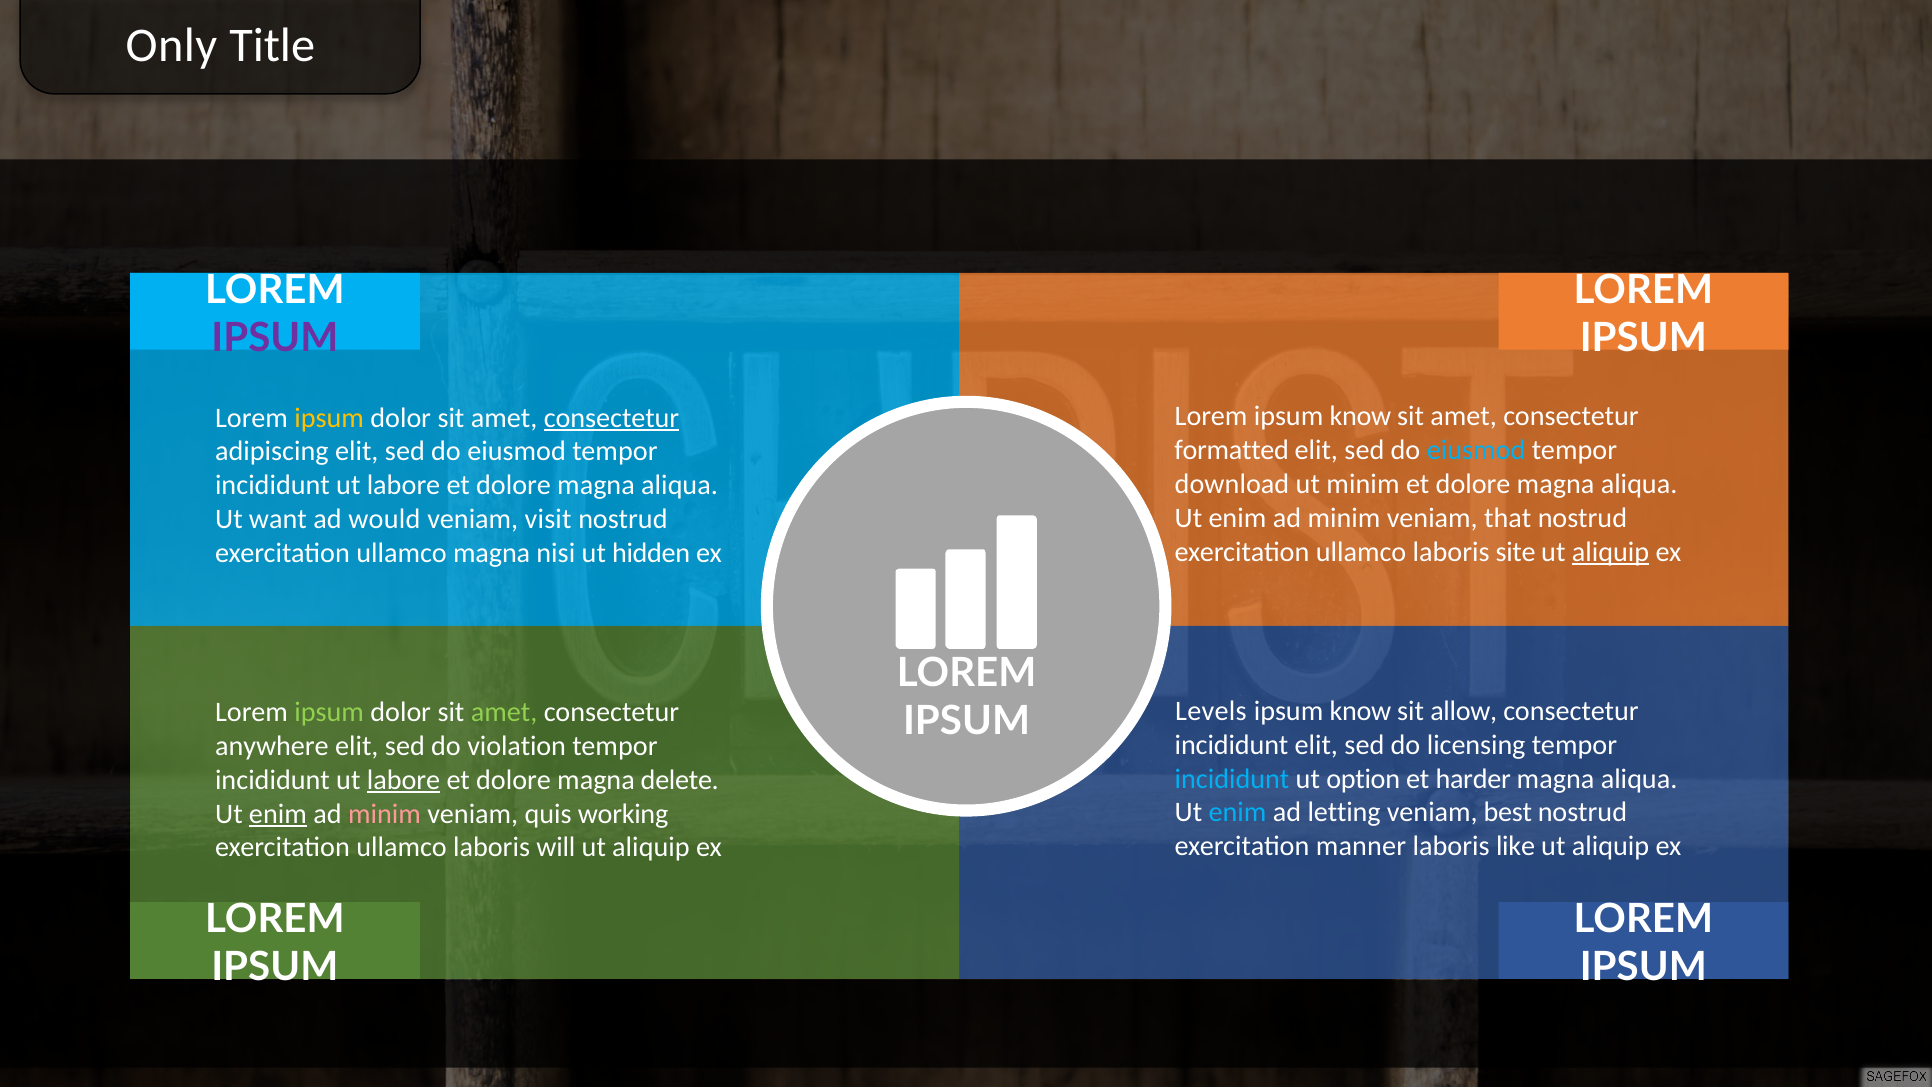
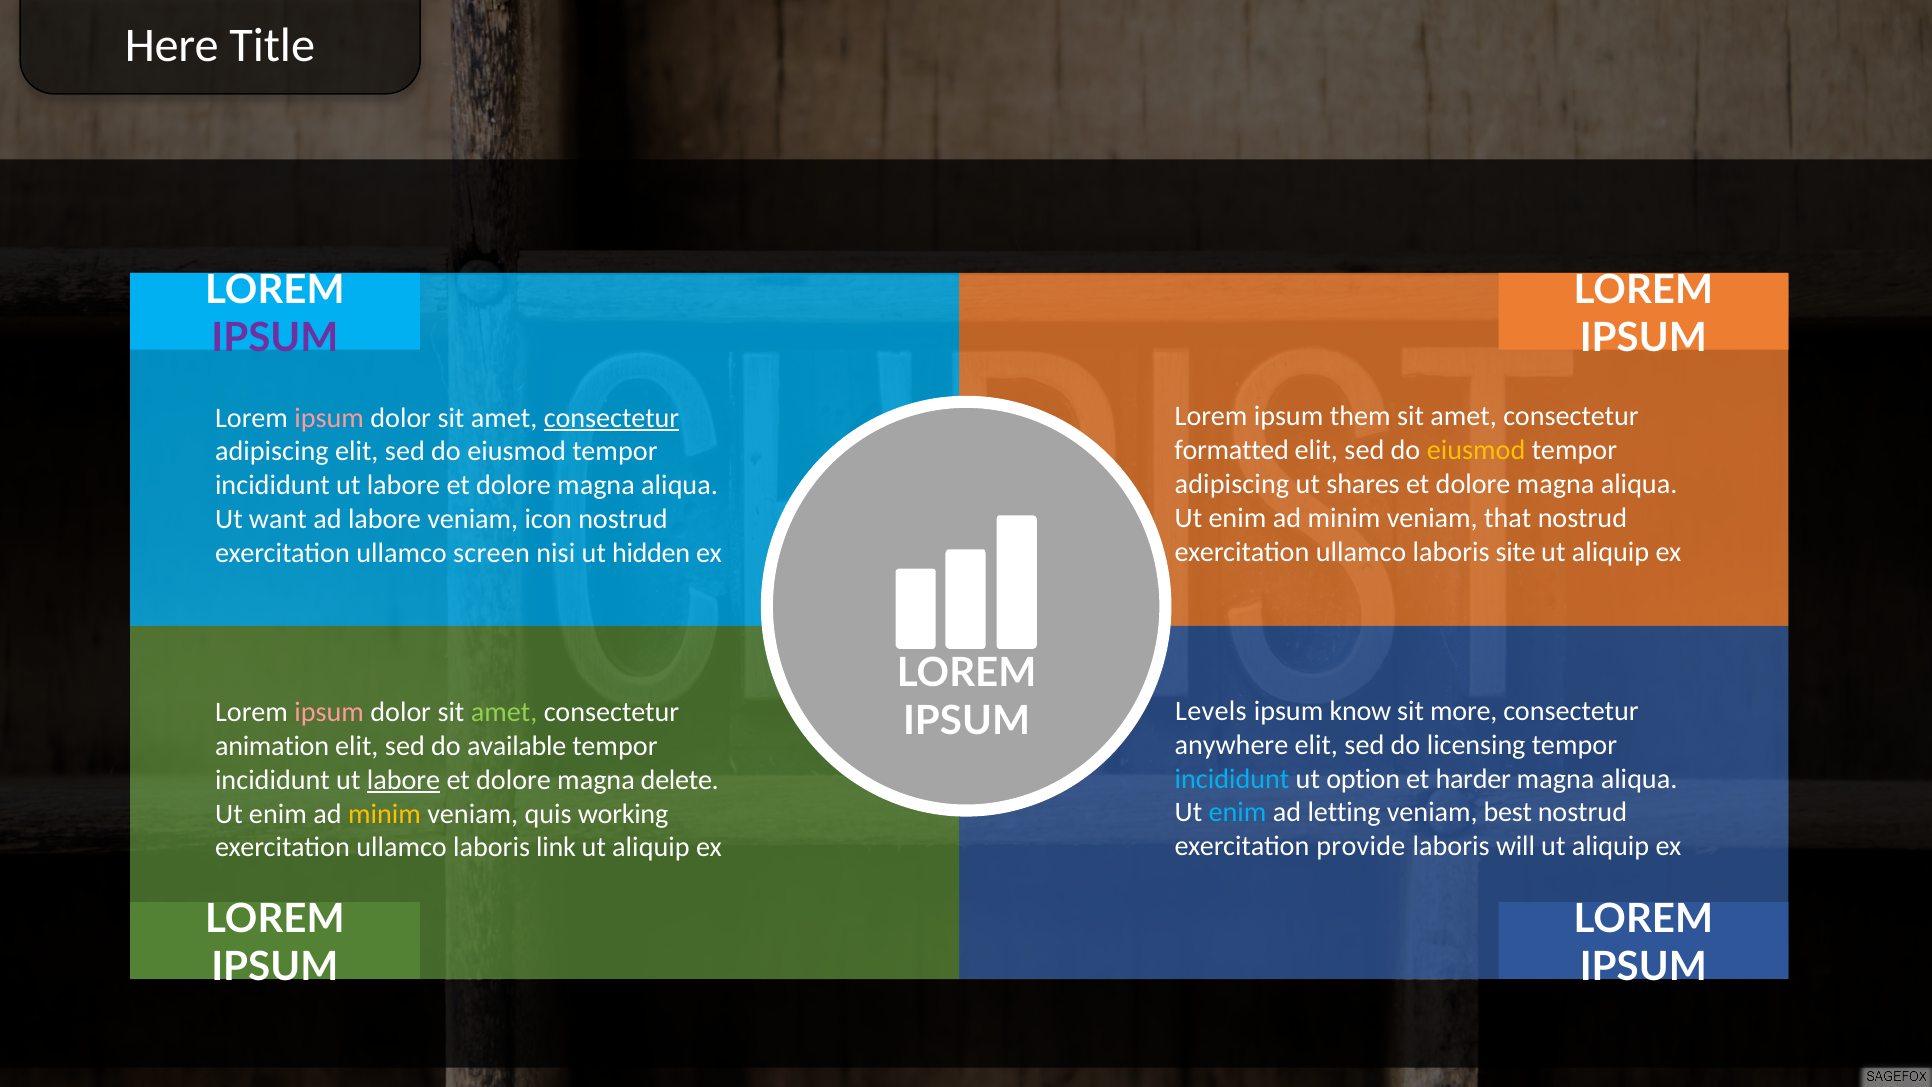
Only: Only -> Here
Lorem ipsum know: know -> them
ipsum at (329, 418) colour: yellow -> pink
eiusmod at (1476, 450) colour: light blue -> yellow
download at (1232, 484): download -> adipiscing
ut minim: minim -> shares
ad would: would -> labore
visit: visit -> icon
aliquip at (1610, 552) underline: present -> none
ullamco magna: magna -> screen
allow: allow -> more
ipsum at (329, 712) colour: light green -> pink
incididunt at (1232, 745): incididunt -> anywhere
anywhere: anywhere -> animation
violation: violation -> available
enim at (278, 814) underline: present -> none
minim at (384, 814) colour: pink -> yellow
manner: manner -> provide
like: like -> will
will: will -> link
